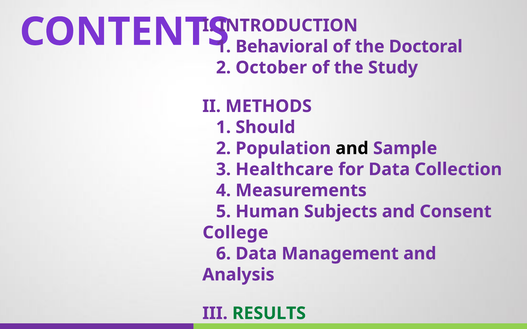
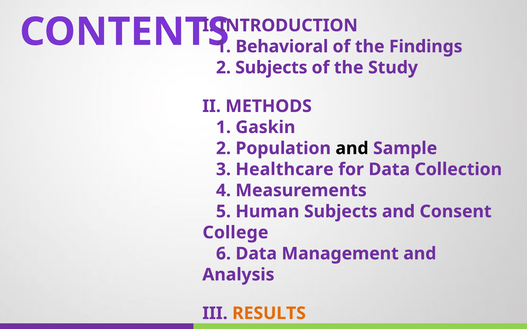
Doctoral: Doctoral -> Findings
2 October: October -> Subjects
Should: Should -> Gaskin
RESULTS colour: green -> orange
